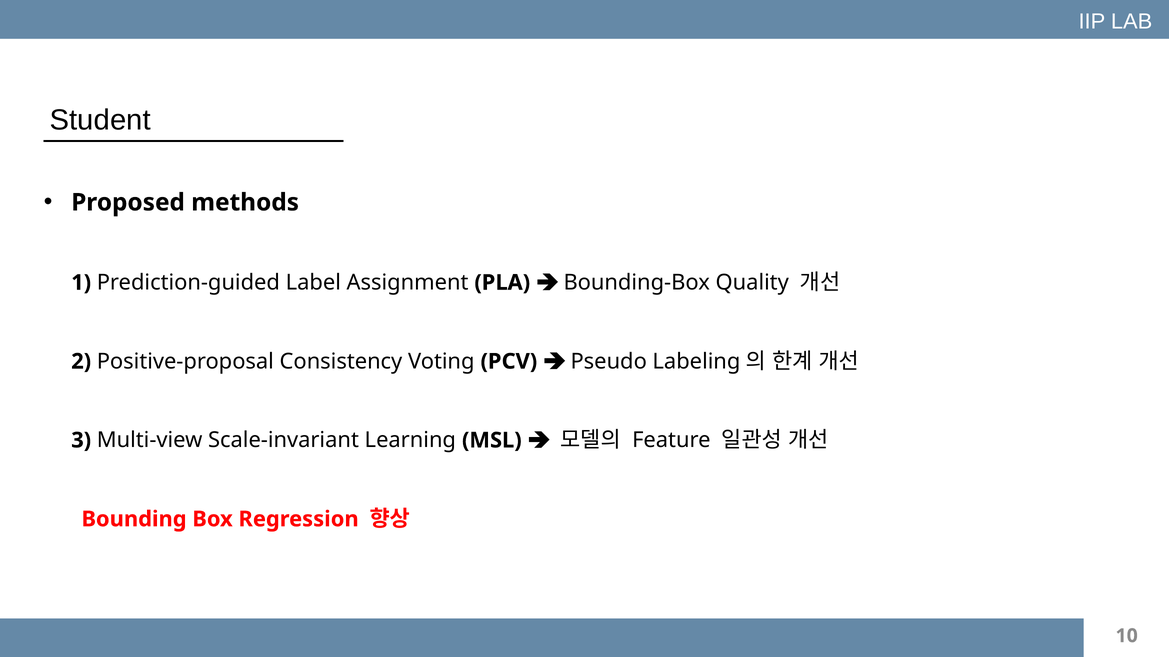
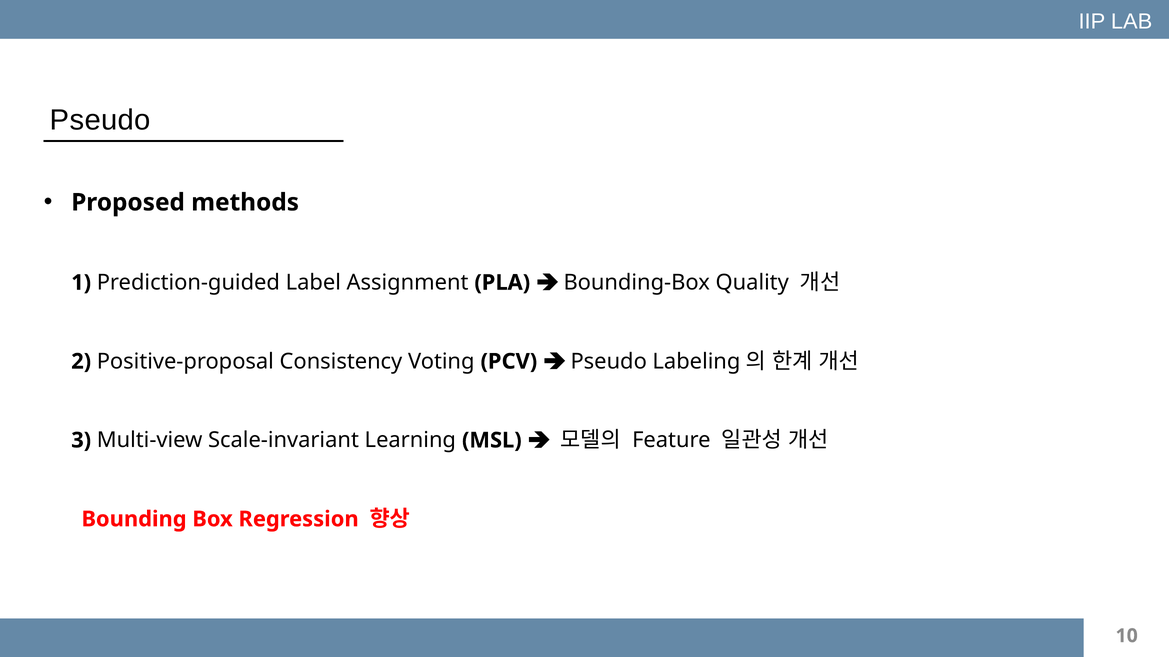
Student at (100, 120): Student -> Pseudo
